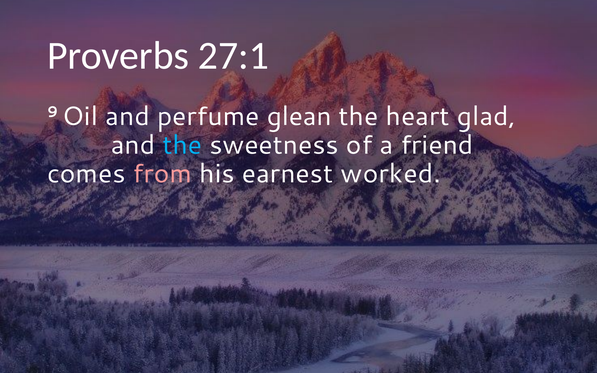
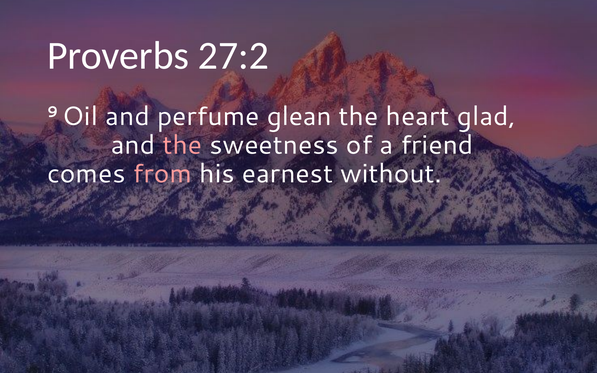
27:1: 27:1 -> 27:2
the at (182, 145) colour: light blue -> pink
worked: worked -> without
